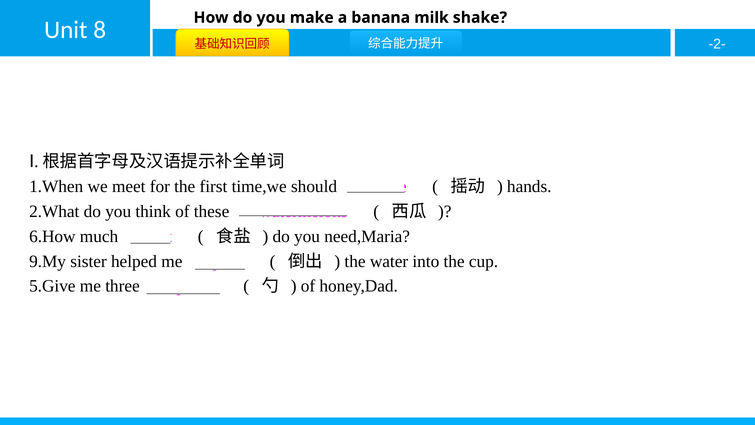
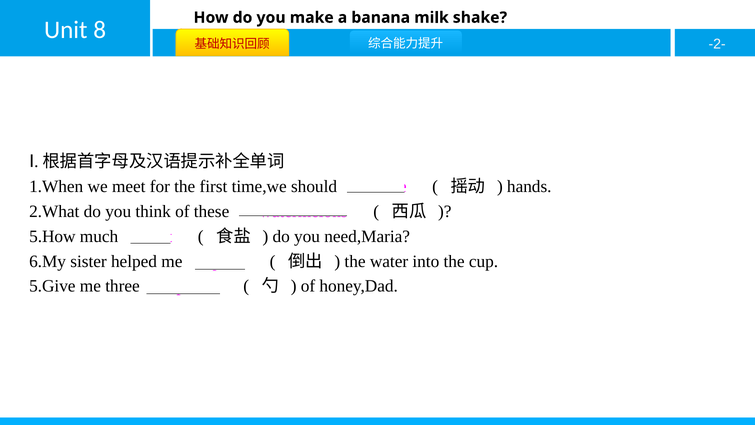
6.How: 6.How -> 5.How
9.My: 9.My -> 6.My
